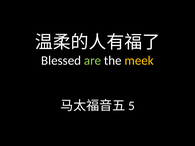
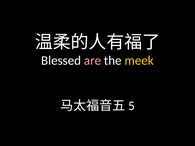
are colour: light green -> pink
